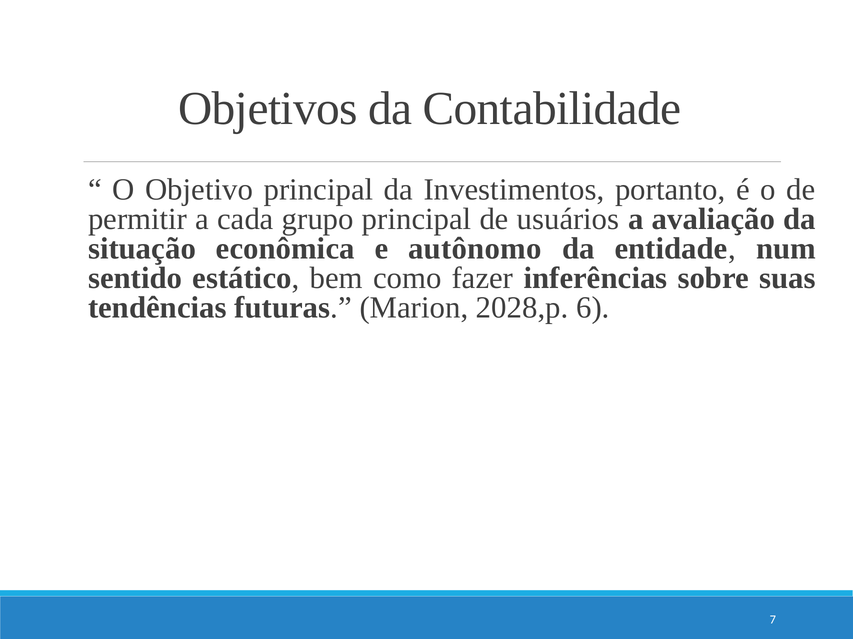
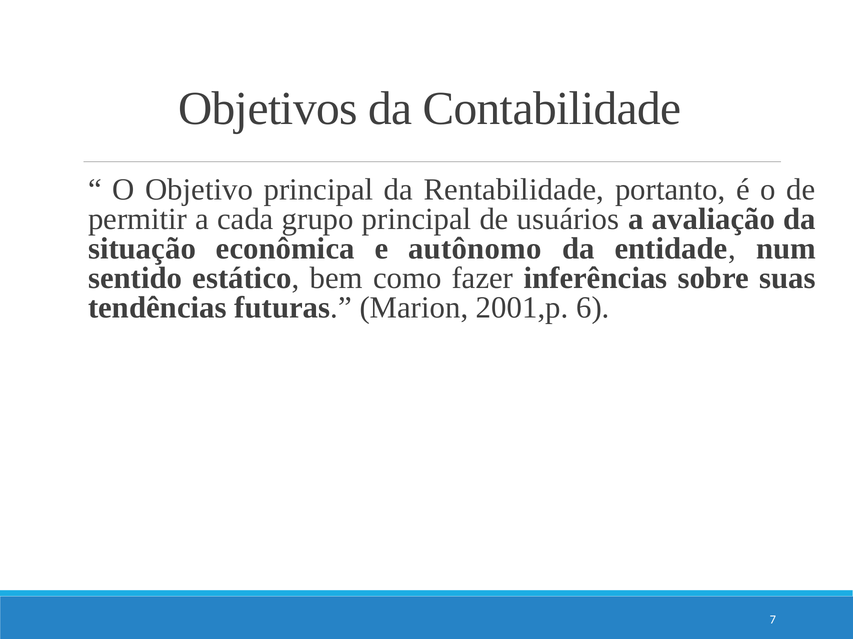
Investimentos: Investimentos -> Rentabilidade
2028,p: 2028,p -> 2001,p
